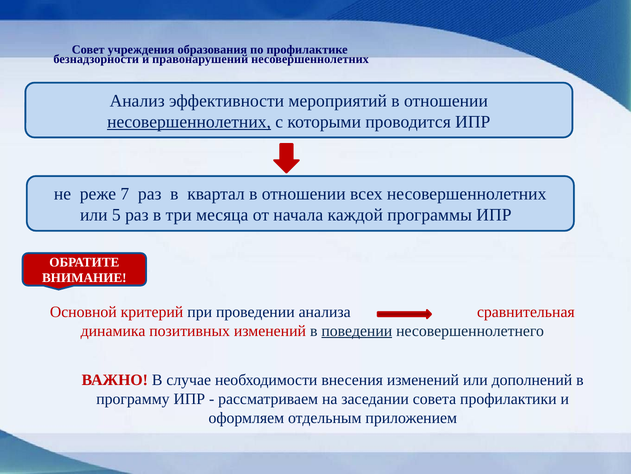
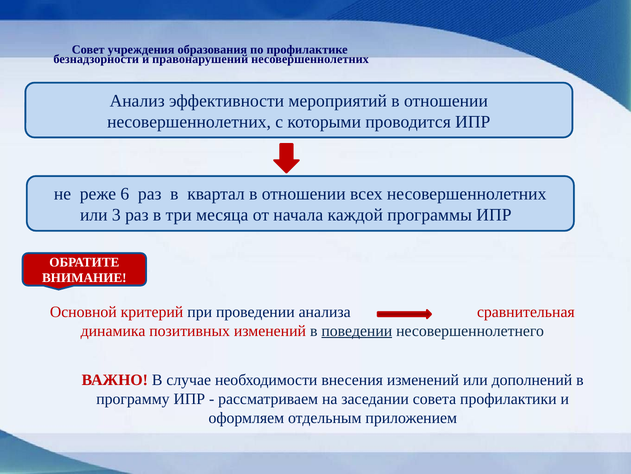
несовершеннолетних at (189, 122) underline: present -> none
7: 7 -> 6
5: 5 -> 3
